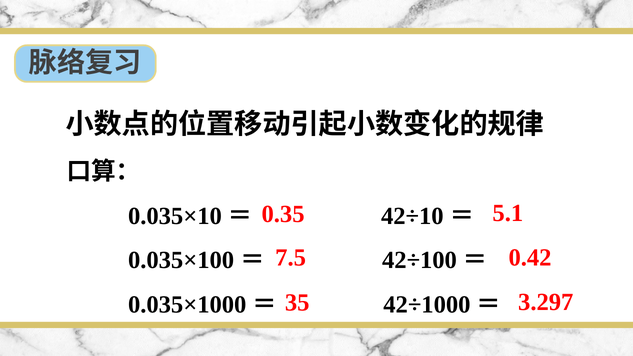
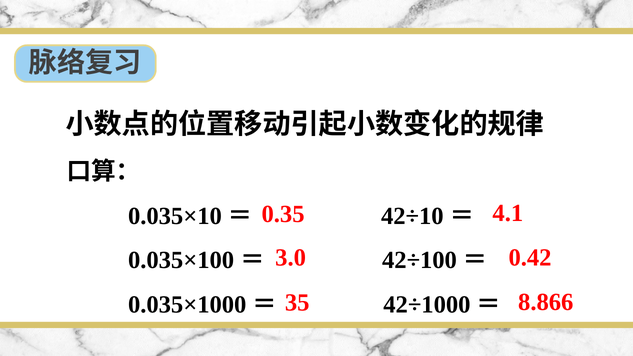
5.1: 5.1 -> 4.1
7.5: 7.5 -> 3.0
3.297: 3.297 -> 8.866
